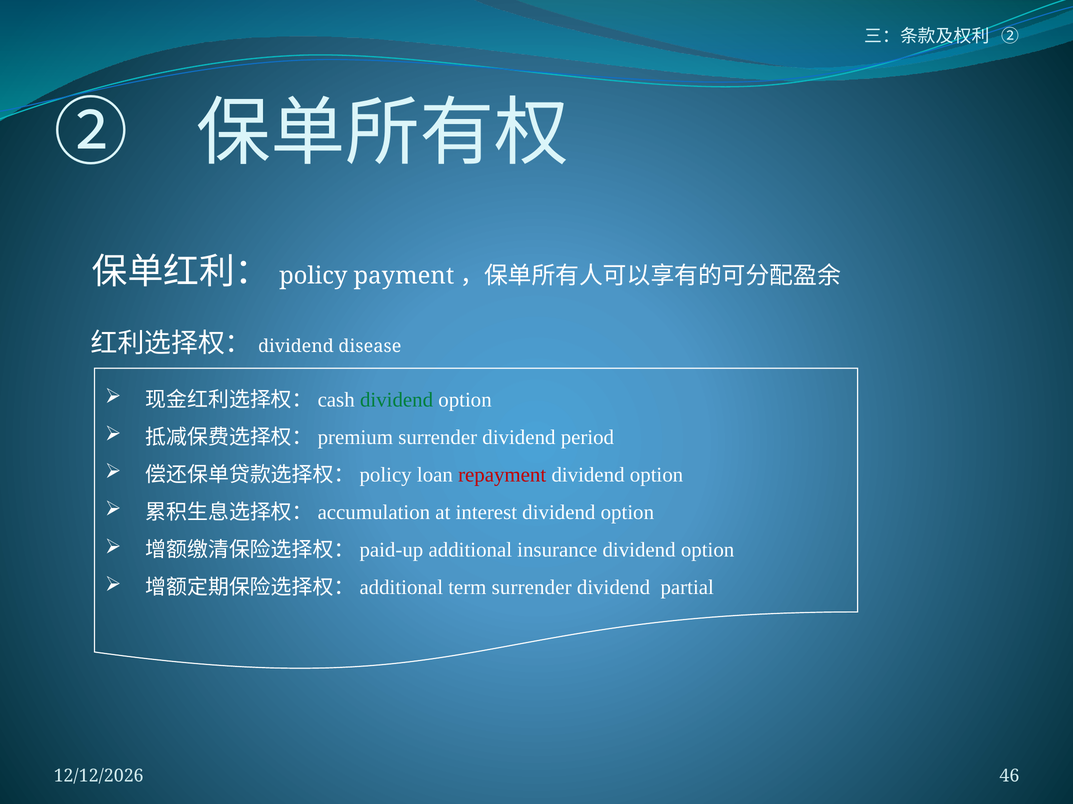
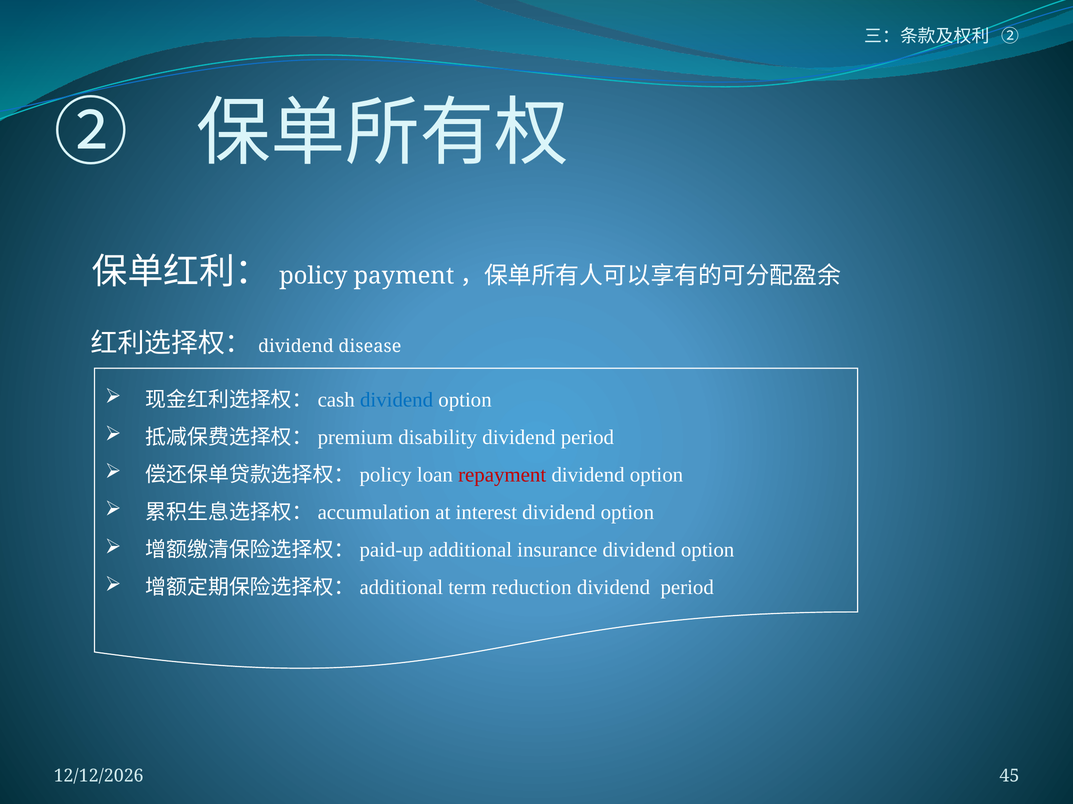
dividend at (397, 400) colour: green -> blue
surrender at (438, 438): surrender -> disability
term surrender: surrender -> reduction
partial at (687, 588): partial -> period
46: 46 -> 45
